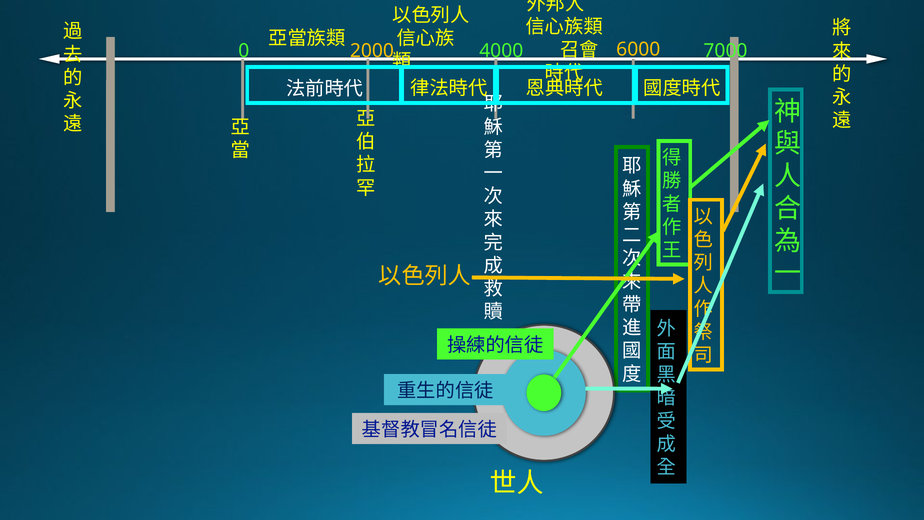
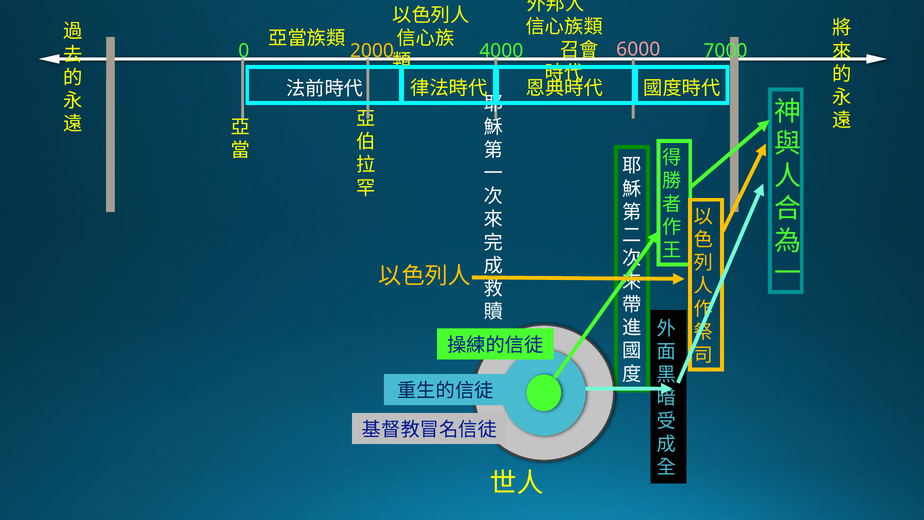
6000 colour: yellow -> pink
